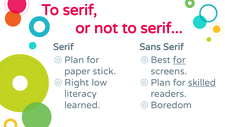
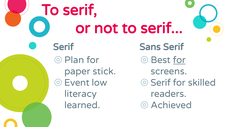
Right: Right -> Event
Plan at (161, 82): Plan -> Serif
skilled underline: present -> none
Boredom: Boredom -> Achieved
